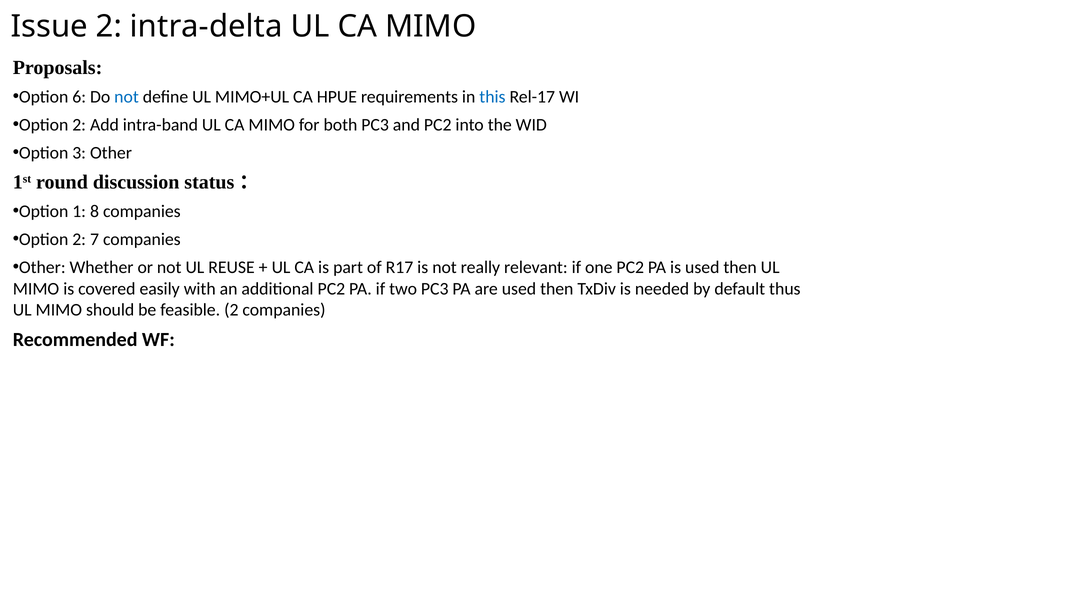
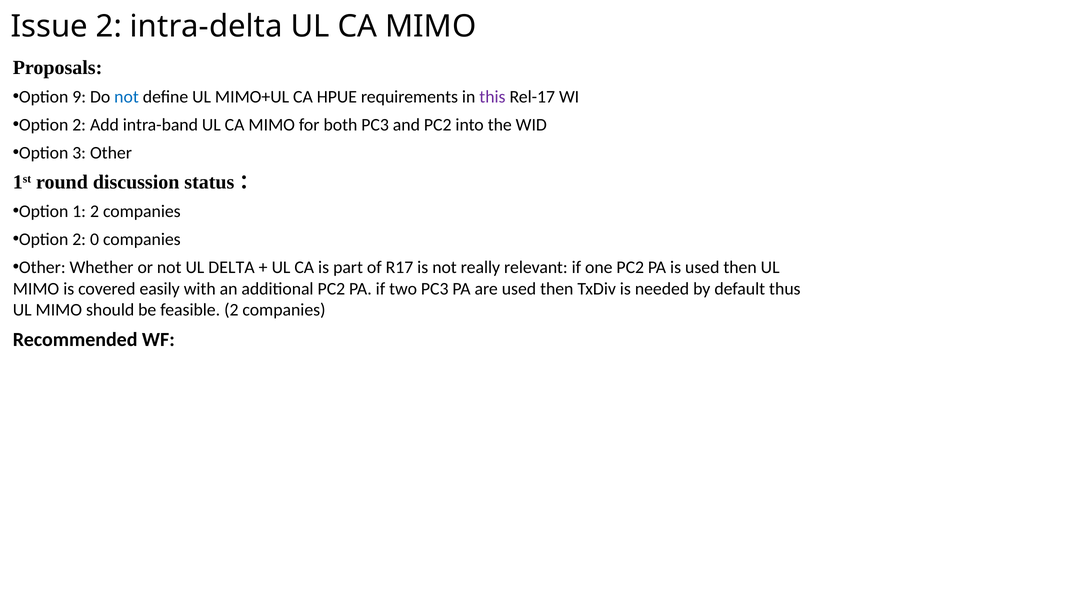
6: 6 -> 9
this colour: blue -> purple
1 8: 8 -> 2
7: 7 -> 0
REUSE: REUSE -> DELTA
